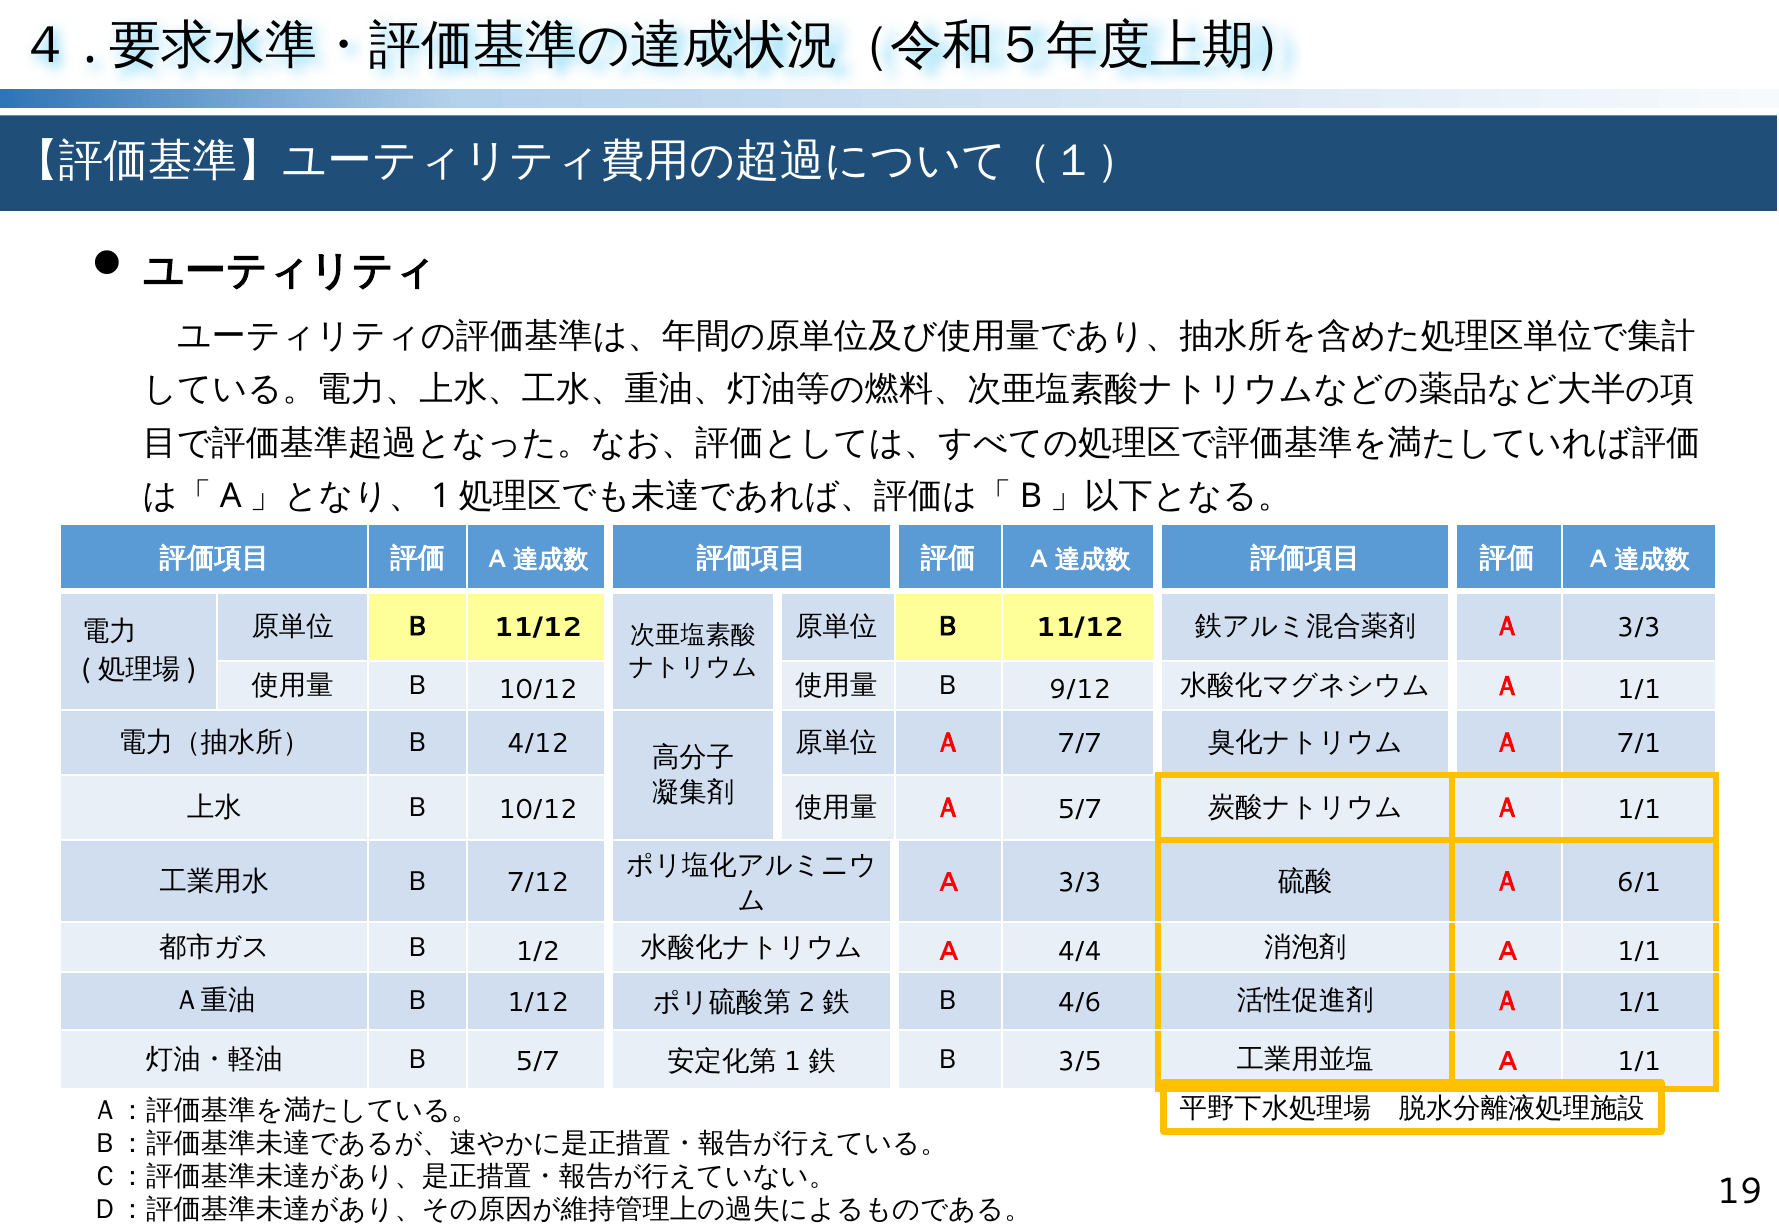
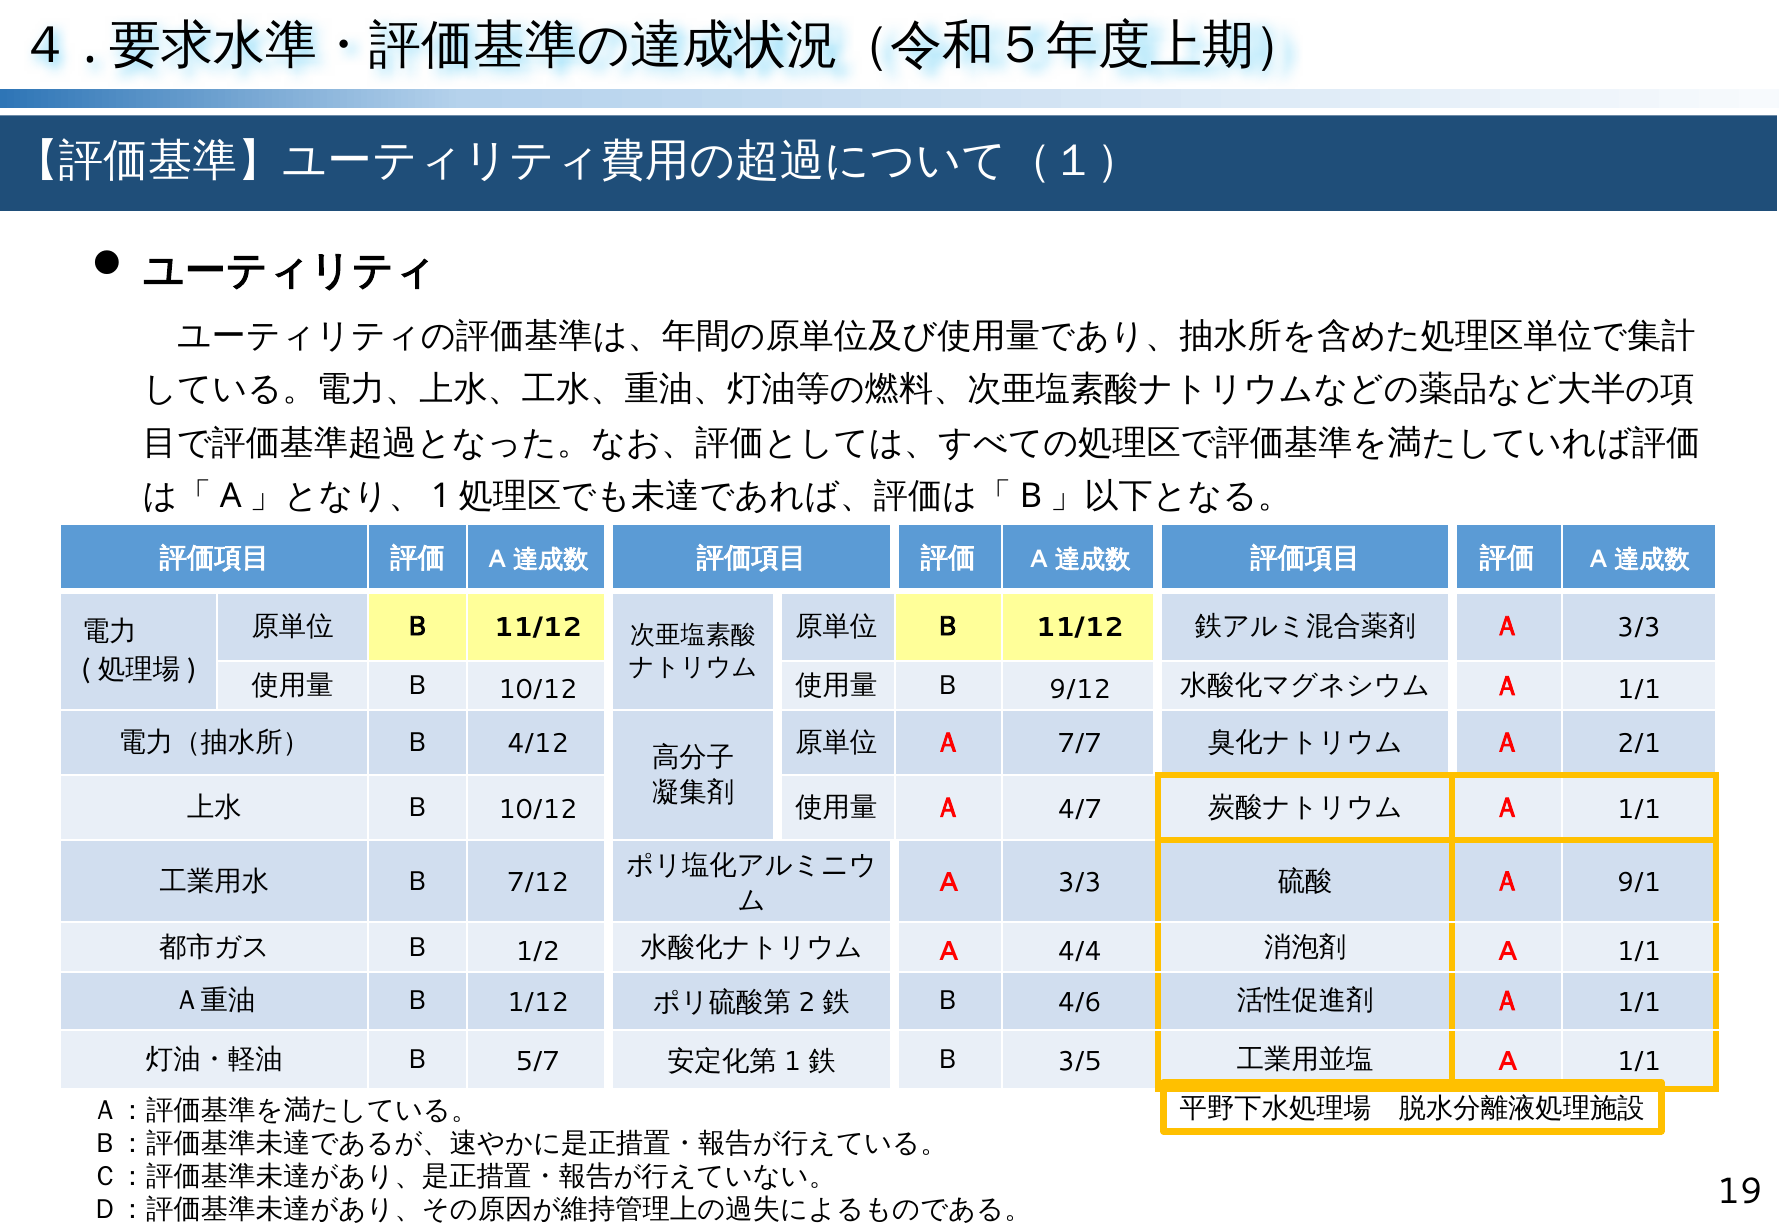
7/1: 7/1 -> 2/1
Ａ 5/7: 5/7 -> 4/7
6/1: 6/1 -> 9/1
